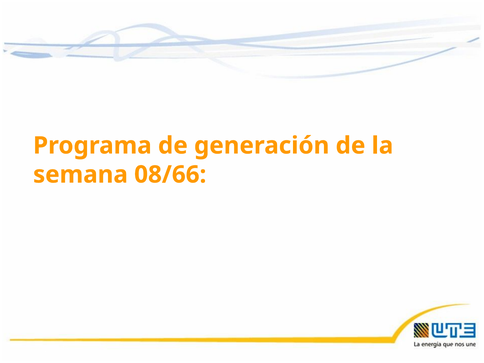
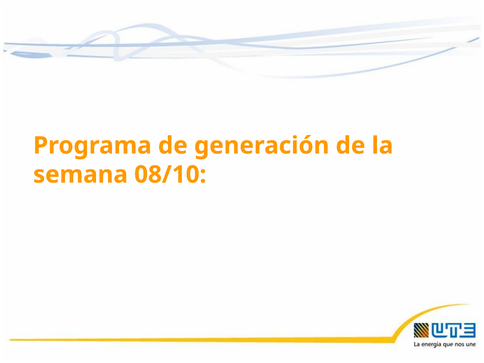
08/66: 08/66 -> 08/10
